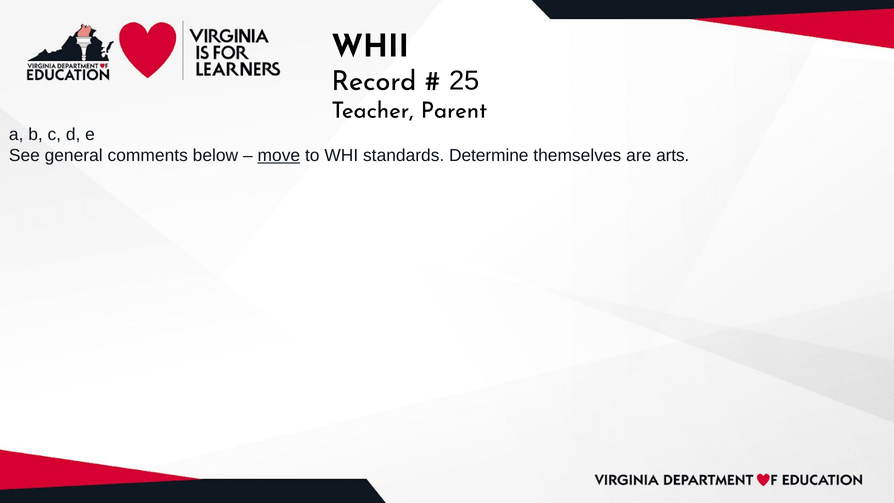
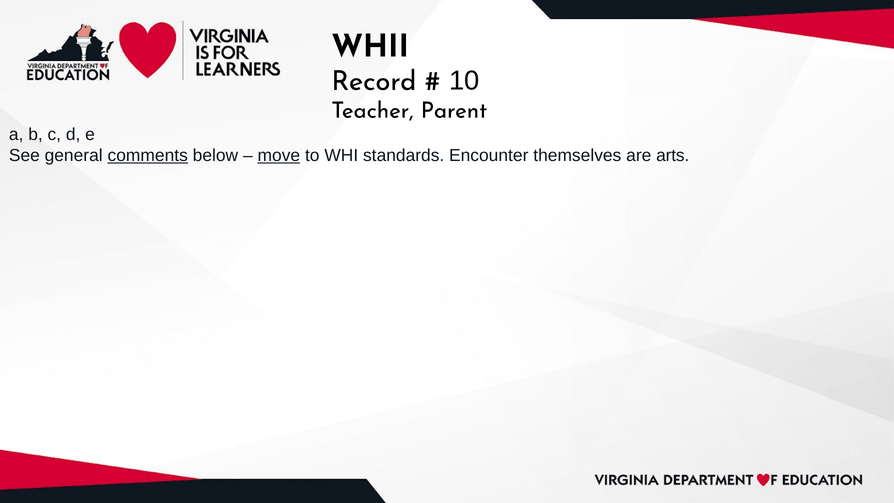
25: 25 -> 10
comments underline: none -> present
Determine: Determine -> Encounter
